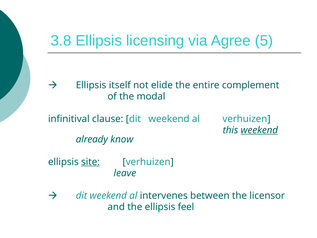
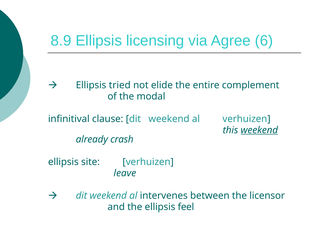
3.8: 3.8 -> 8.9
5: 5 -> 6
itself: itself -> tried
know: know -> crash
site underline: present -> none
